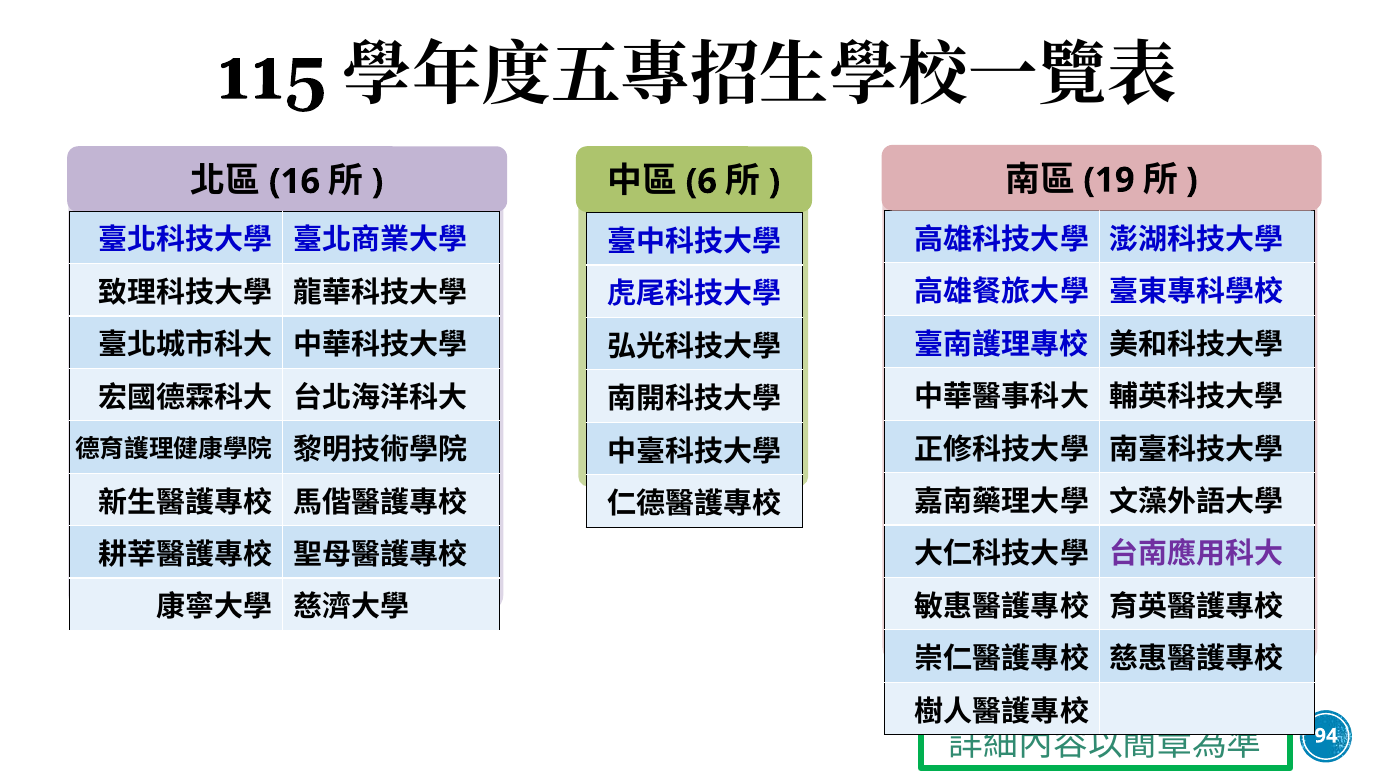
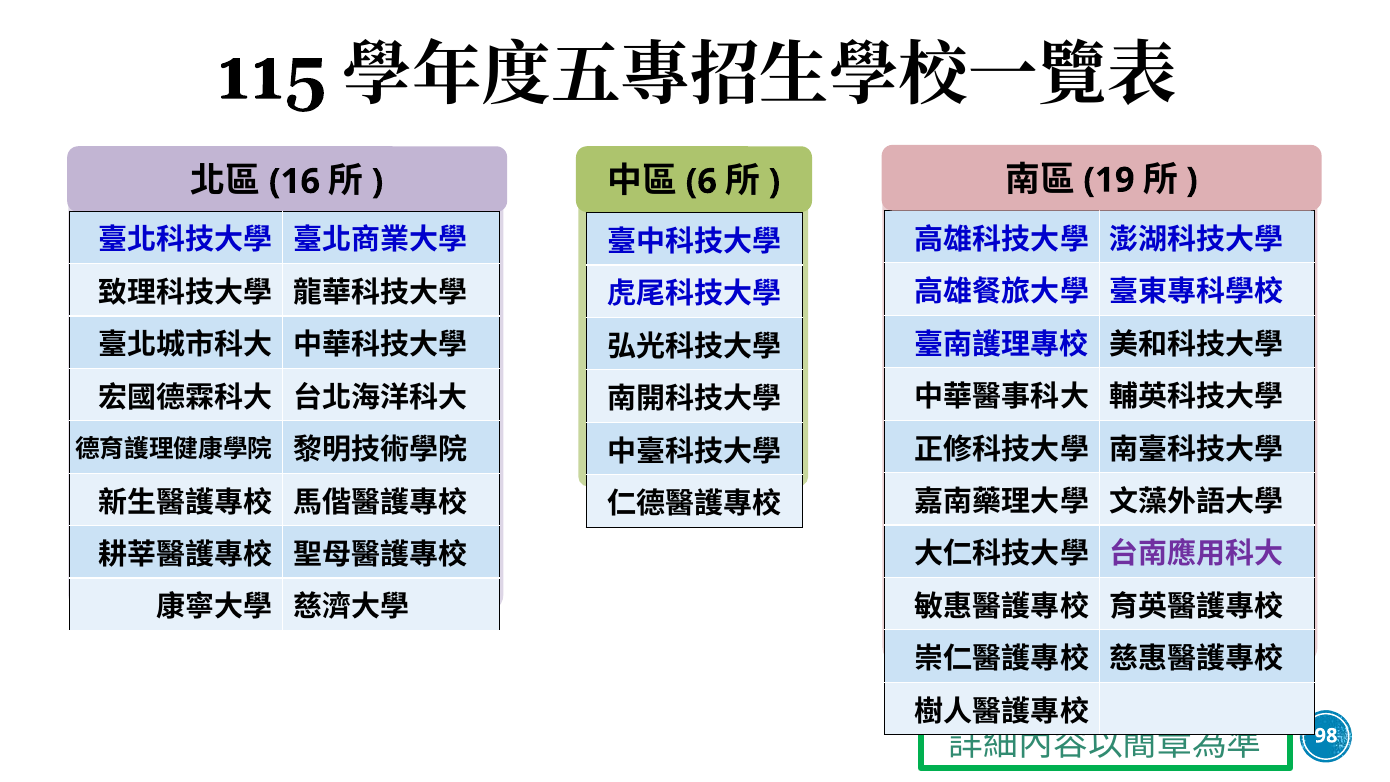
94: 94 -> 98
